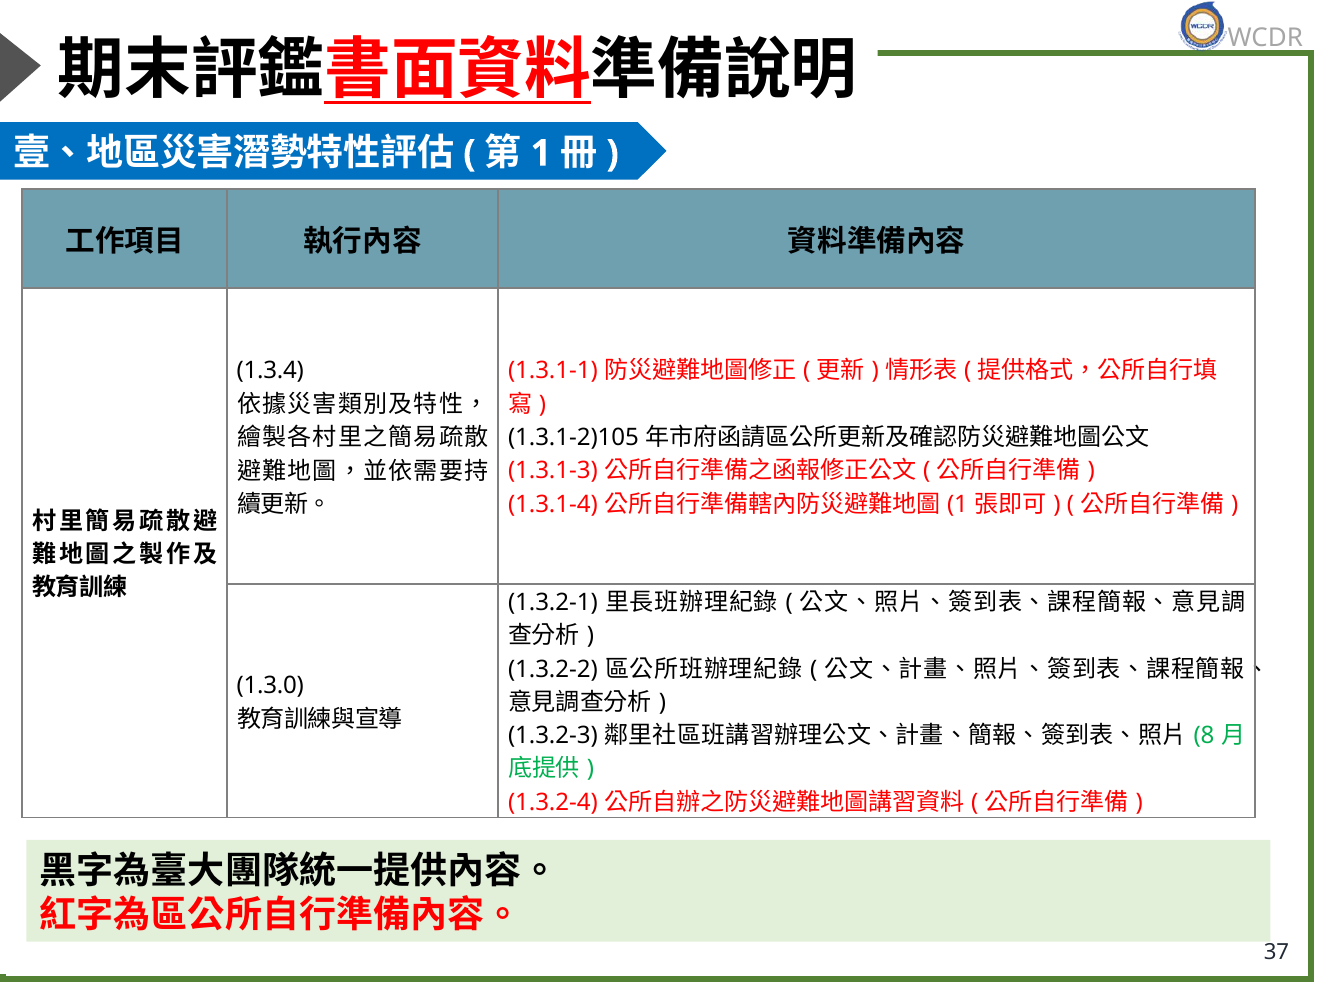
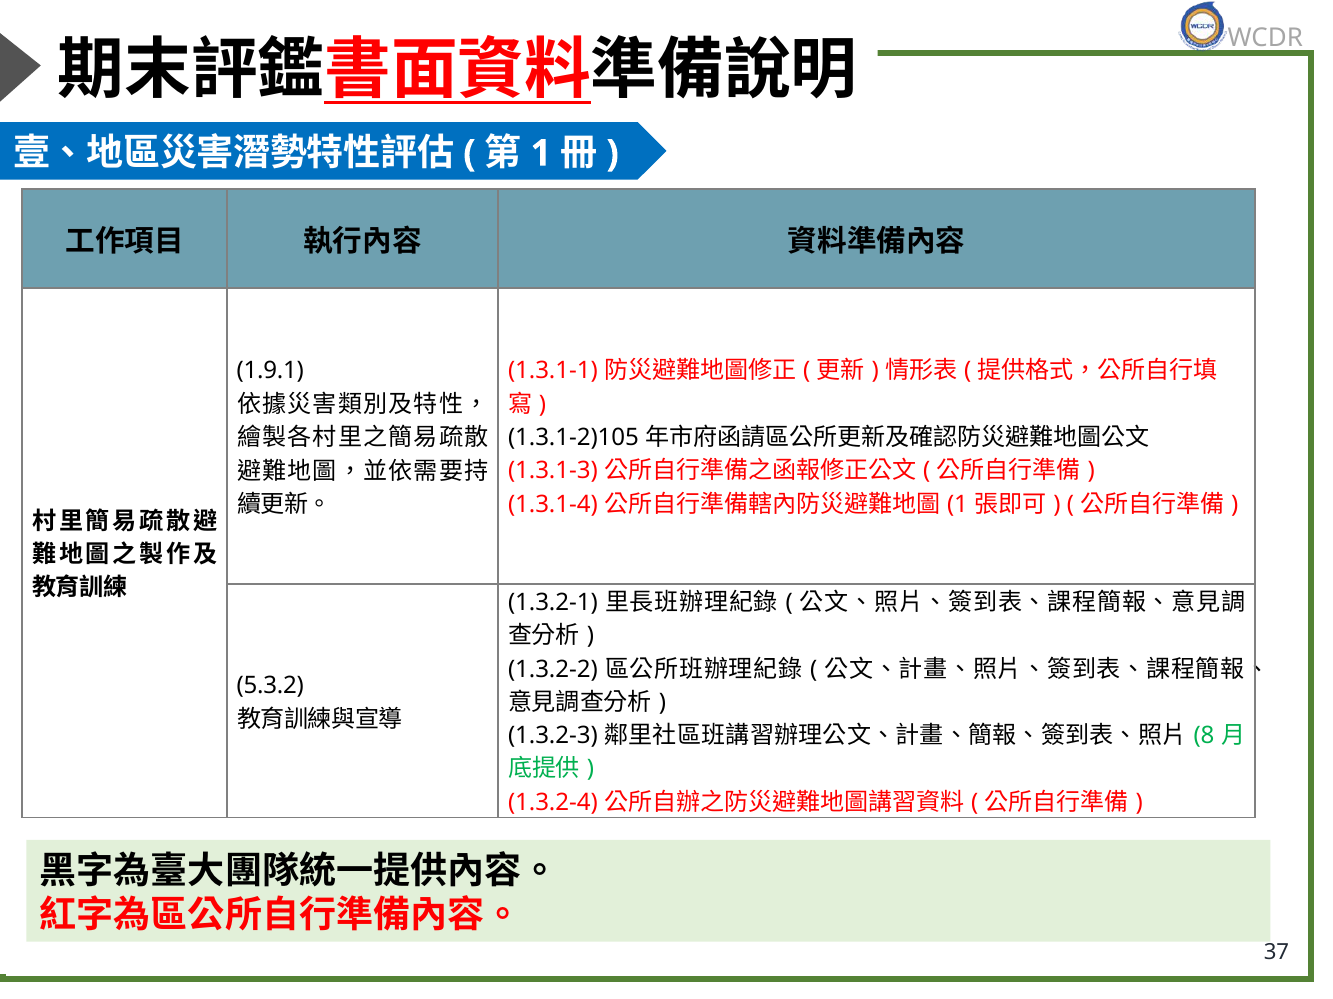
1.3.4: 1.3.4 -> 1.9.1
1.3.0: 1.3.0 -> 5.3.2
